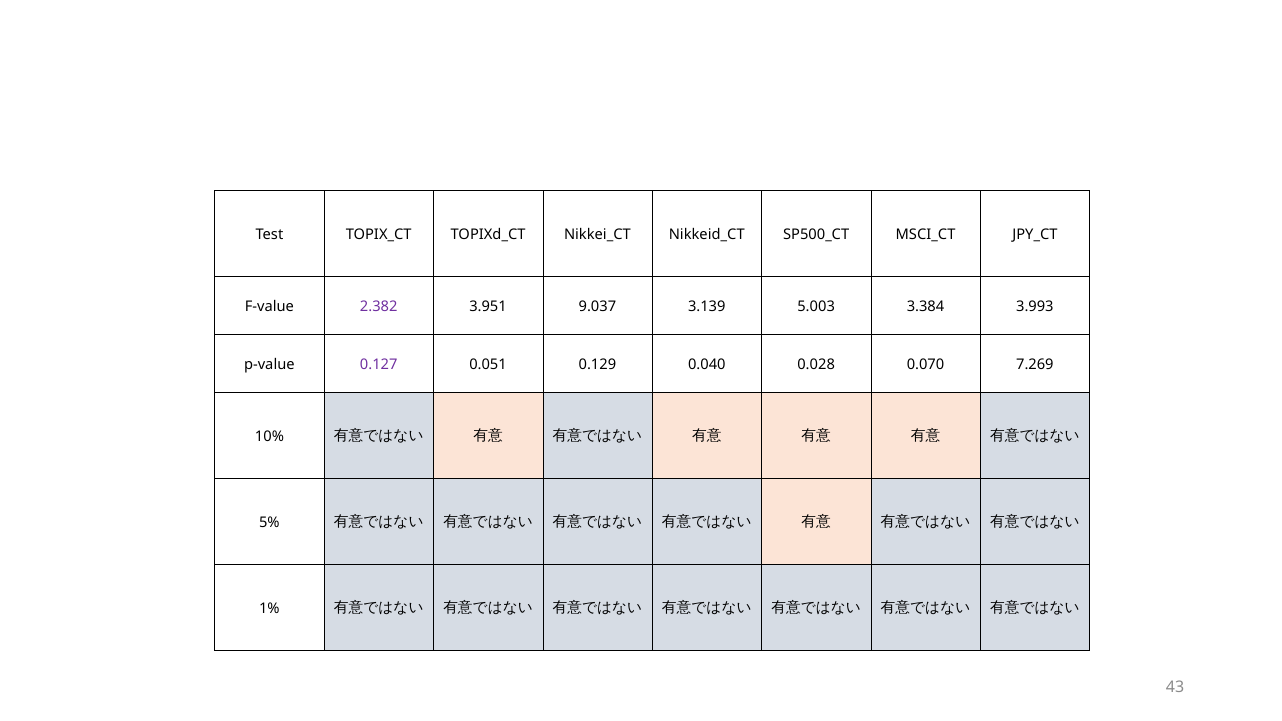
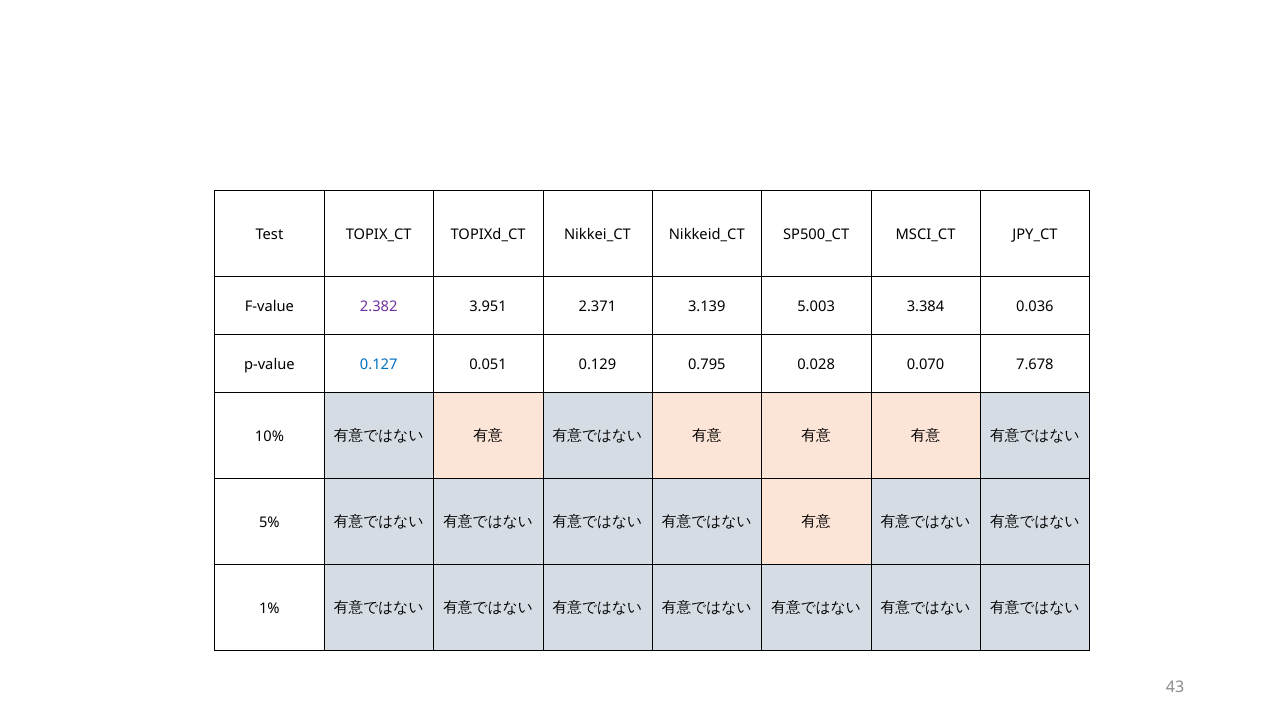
9.037: 9.037 -> 2.371
3.993: 3.993 -> 0.036
0.127 colour: purple -> blue
0.040: 0.040 -> 0.795
7.269: 7.269 -> 7.678
